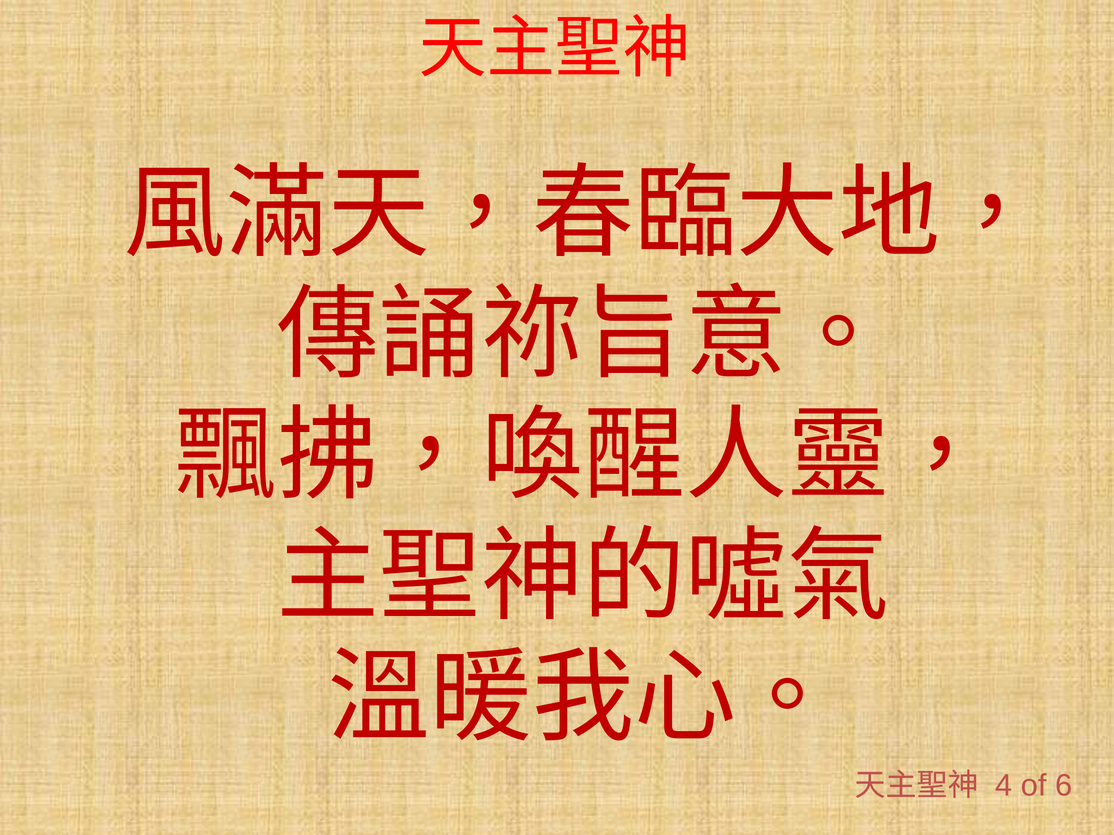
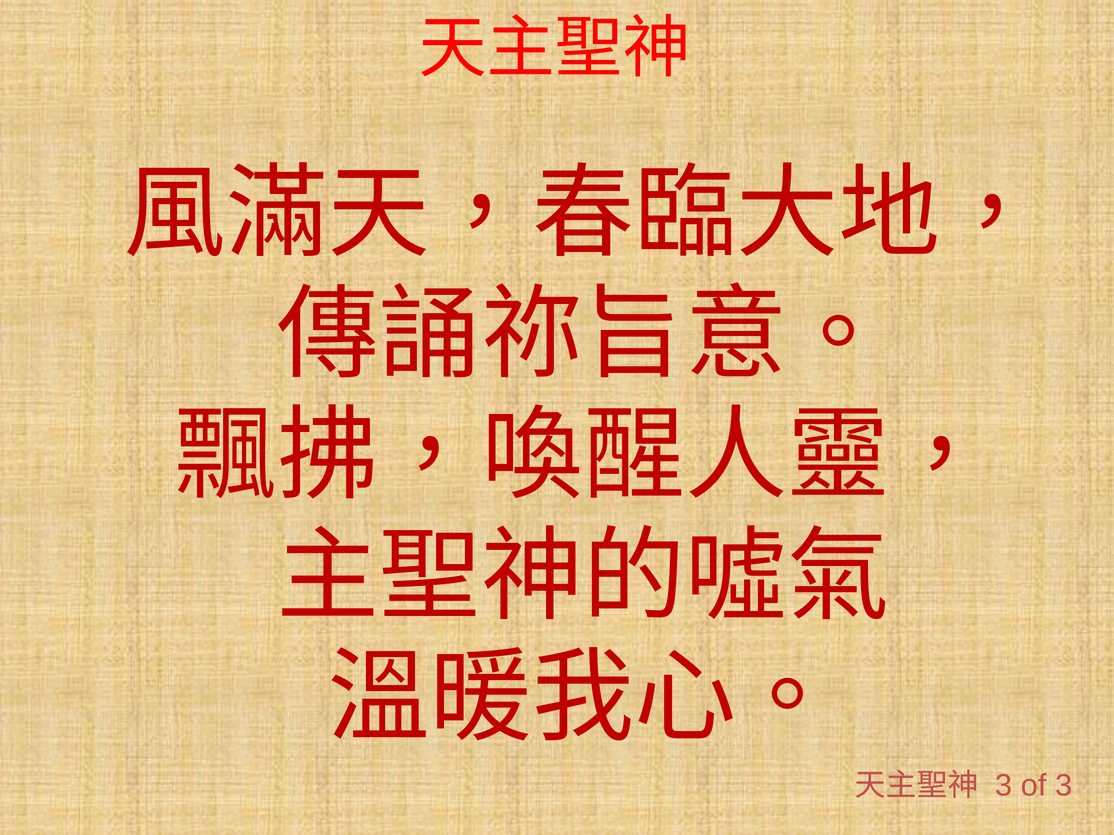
4 at (1004, 786): 4 -> 3
of 6: 6 -> 3
